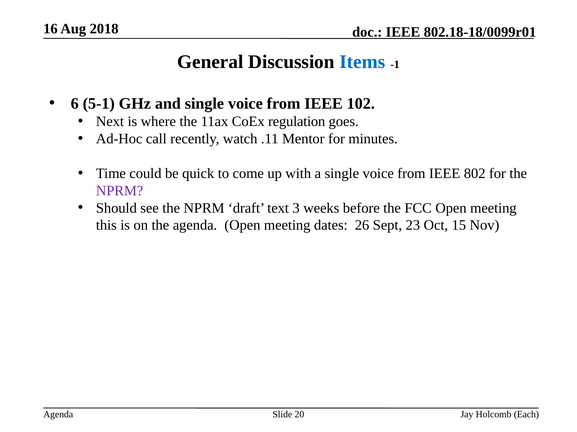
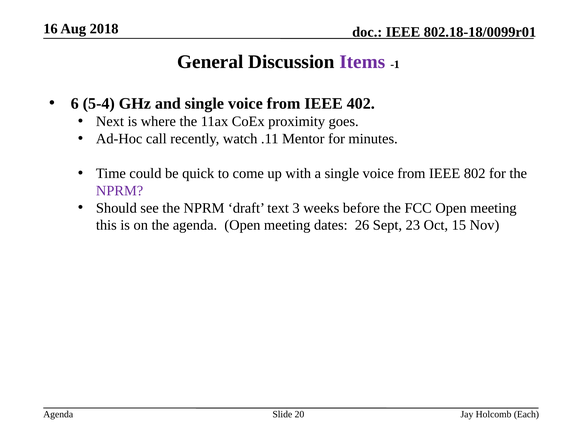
Items colour: blue -> purple
5-1: 5-1 -> 5-4
102: 102 -> 402
regulation: regulation -> proximity
